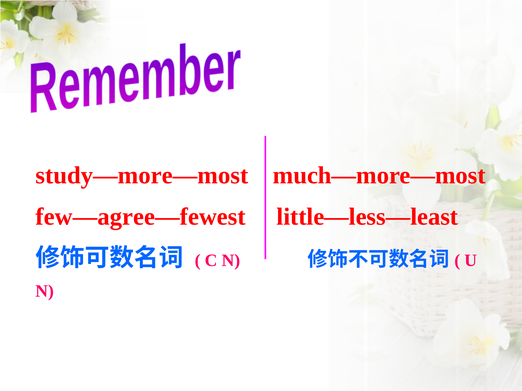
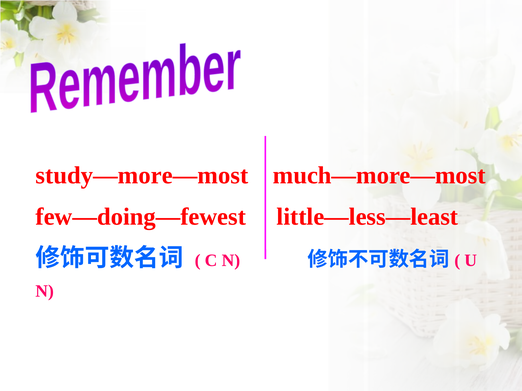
few—agree—fewest: few—agree—fewest -> few—doing—fewest
